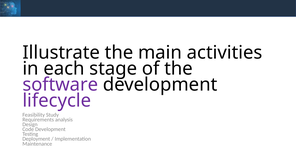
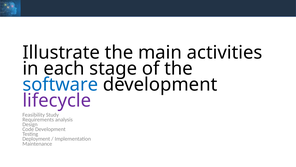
software colour: purple -> blue
